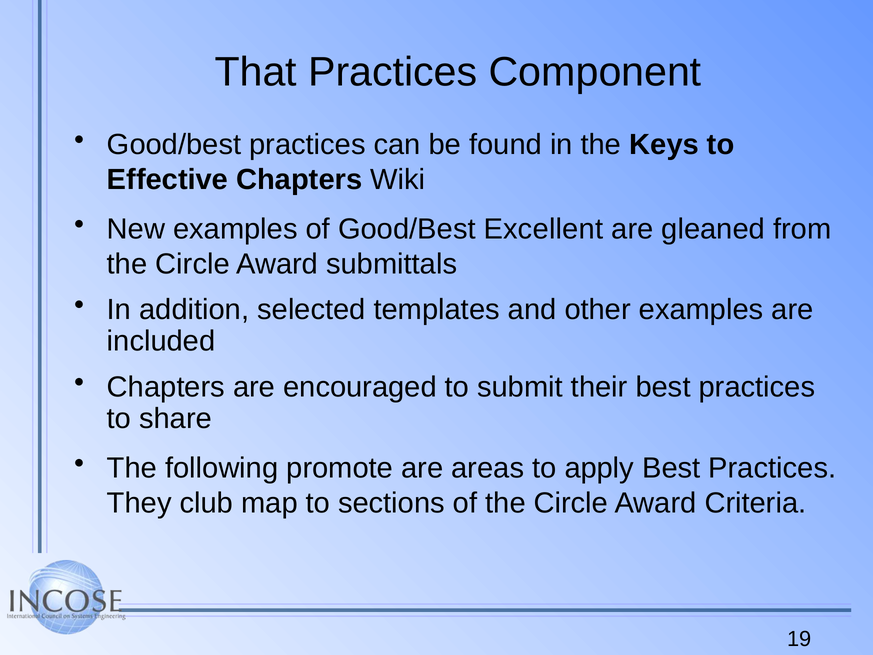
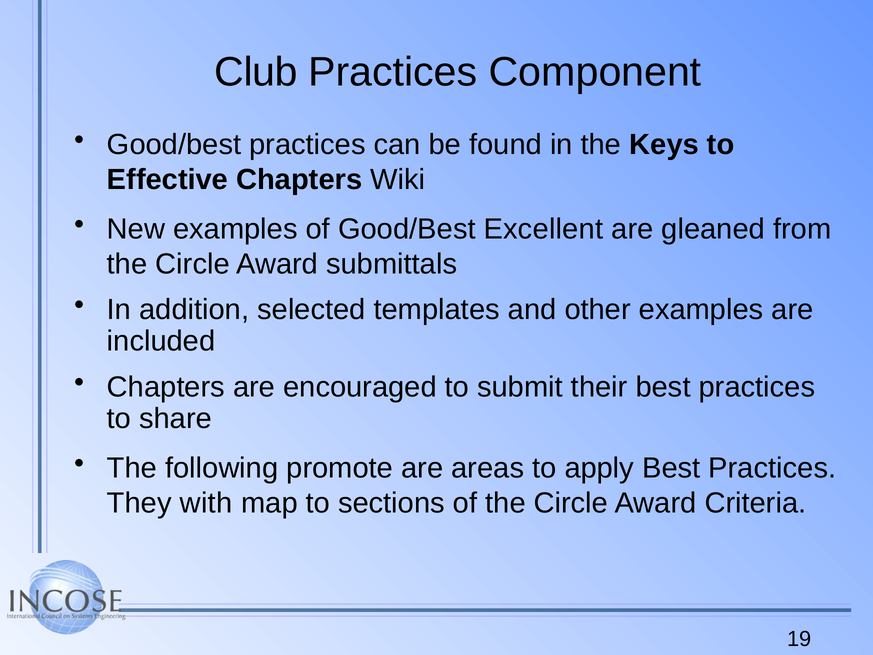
That: That -> Club
club: club -> with
